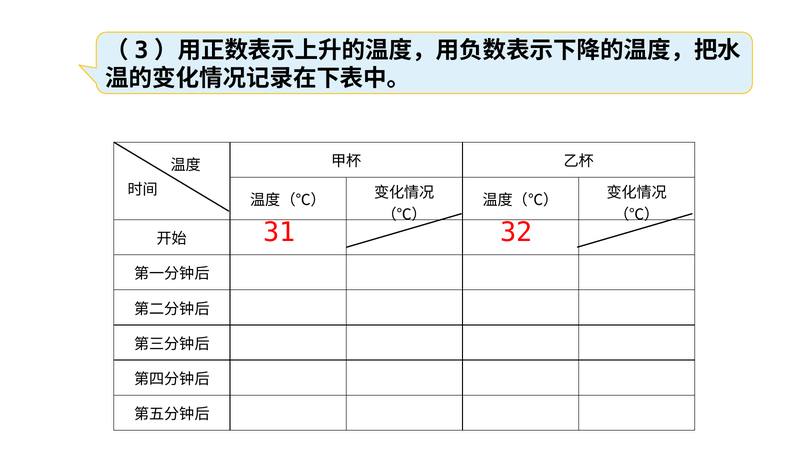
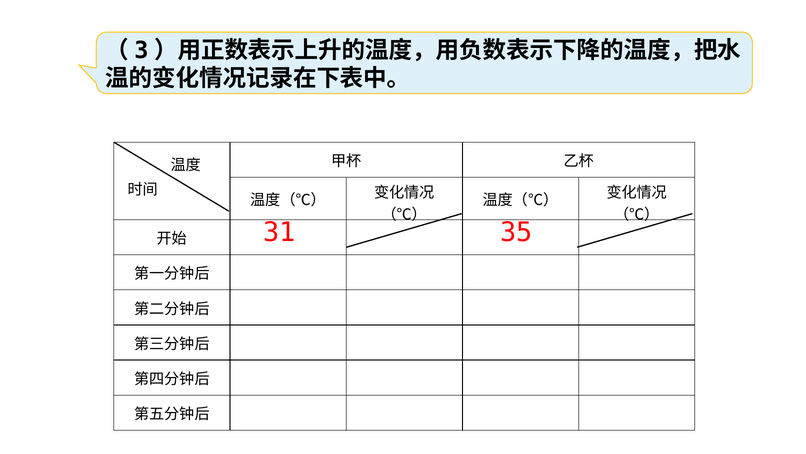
32: 32 -> 35
